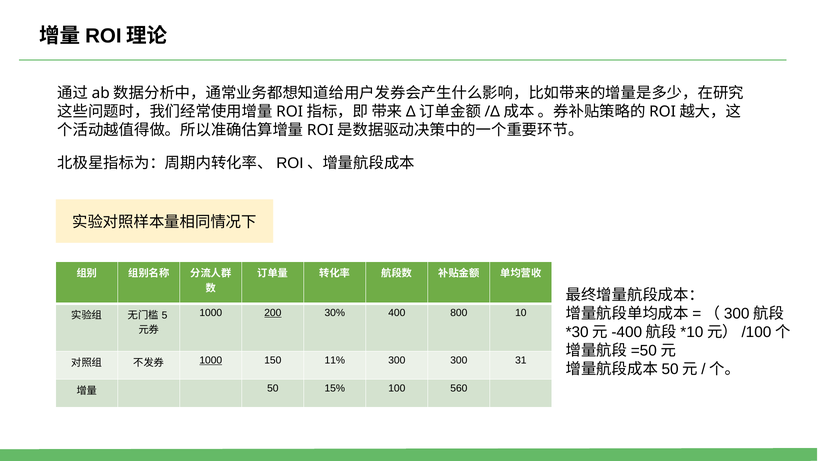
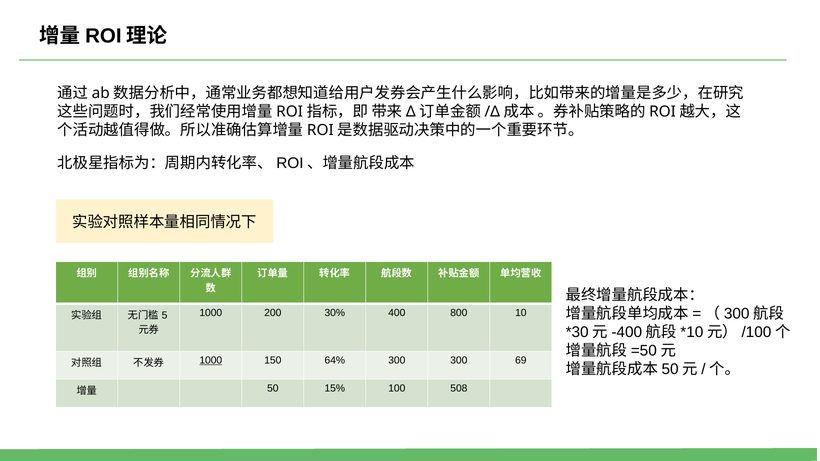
200 underline: present -> none
11%: 11% -> 64%
31: 31 -> 69
560: 560 -> 508
